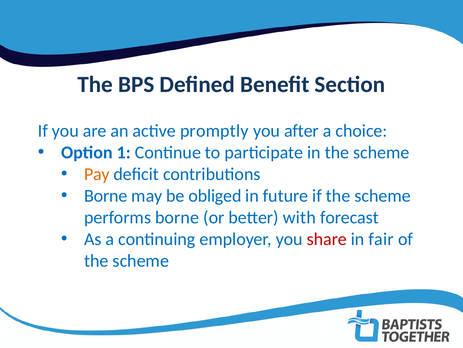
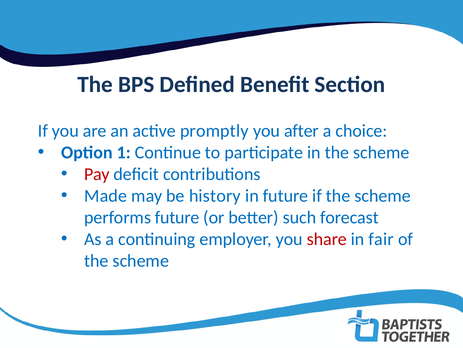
Pay colour: orange -> red
Borne at (106, 195): Borne -> Made
obliged: obliged -> history
performs borne: borne -> future
with: with -> such
